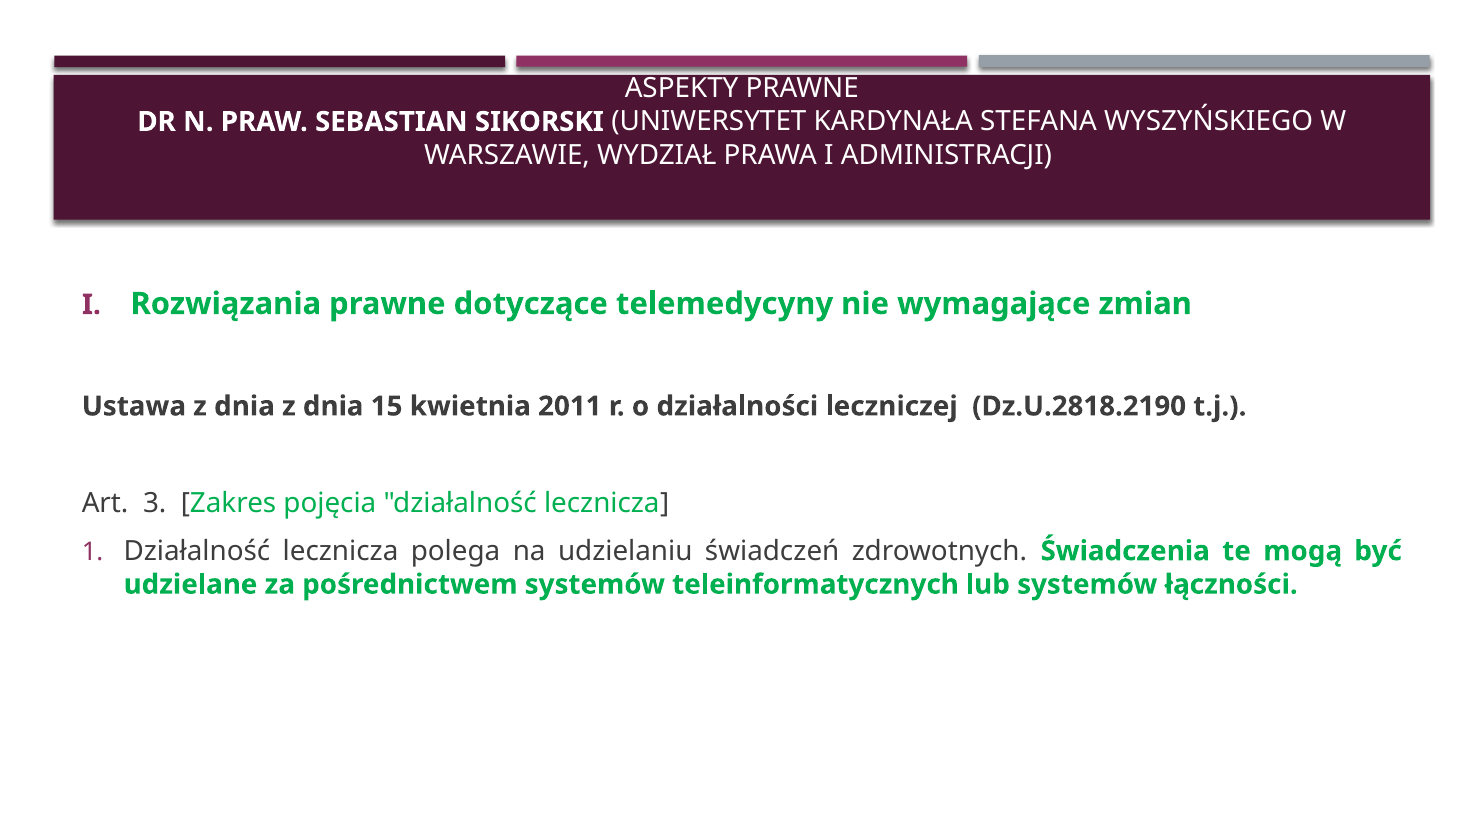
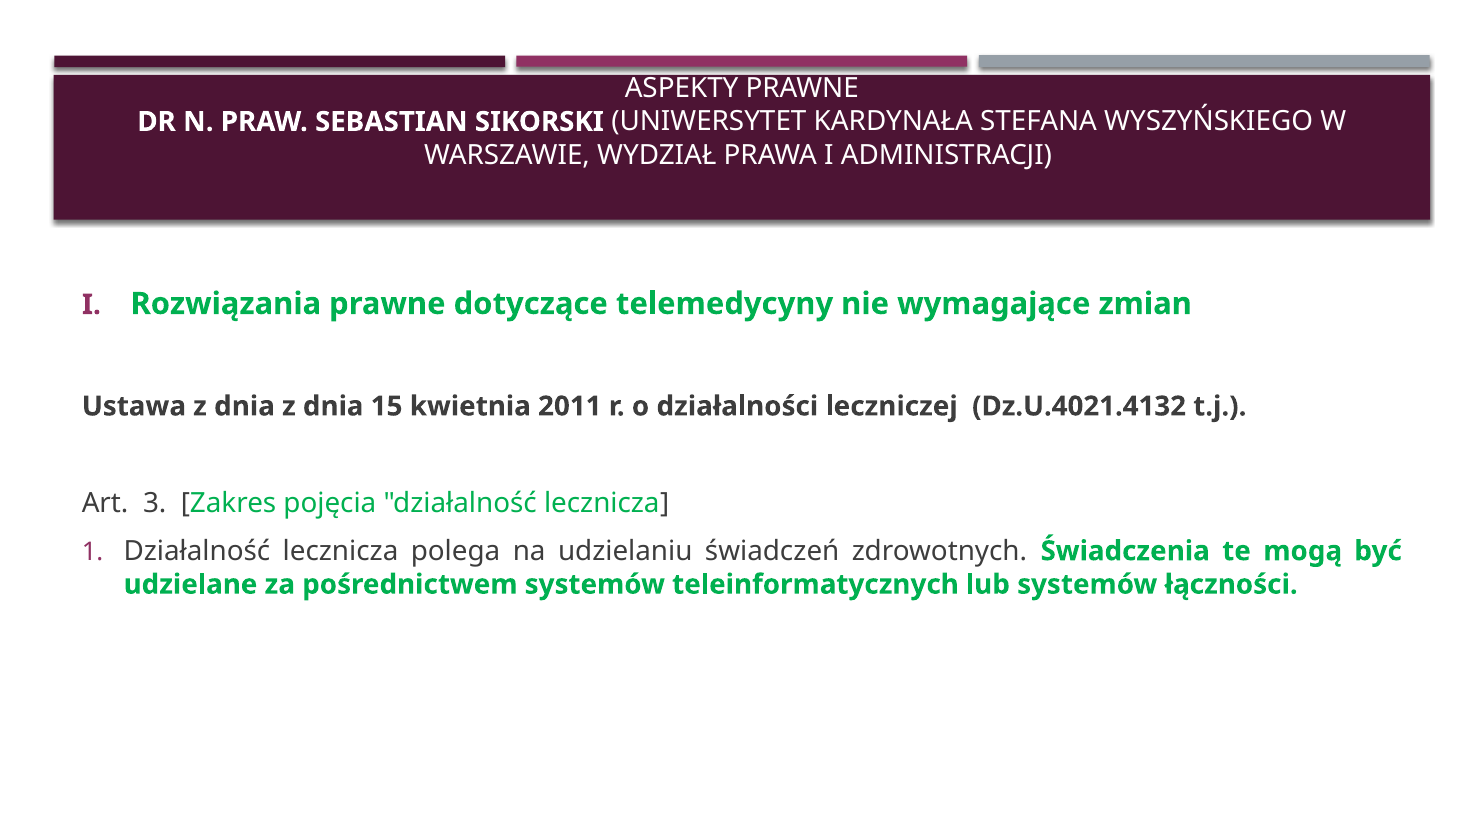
Dz.U.2818.2190: Dz.U.2818.2190 -> Dz.U.4021.4132
